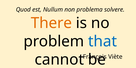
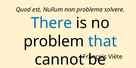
There colour: orange -> blue
